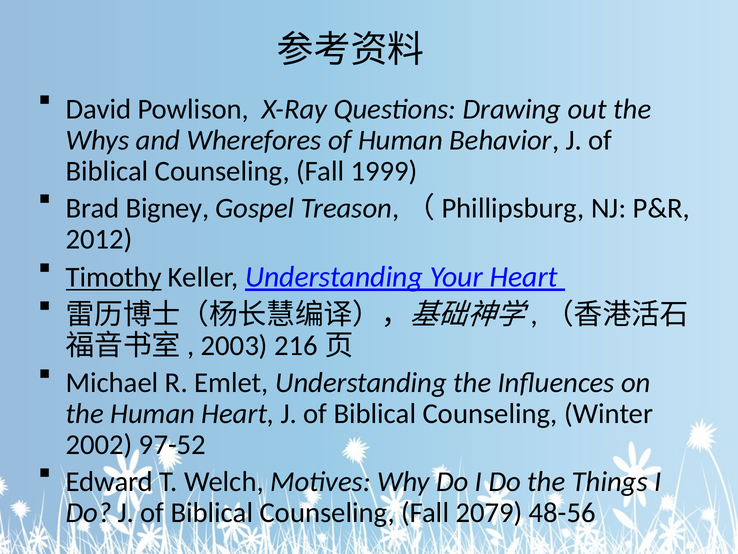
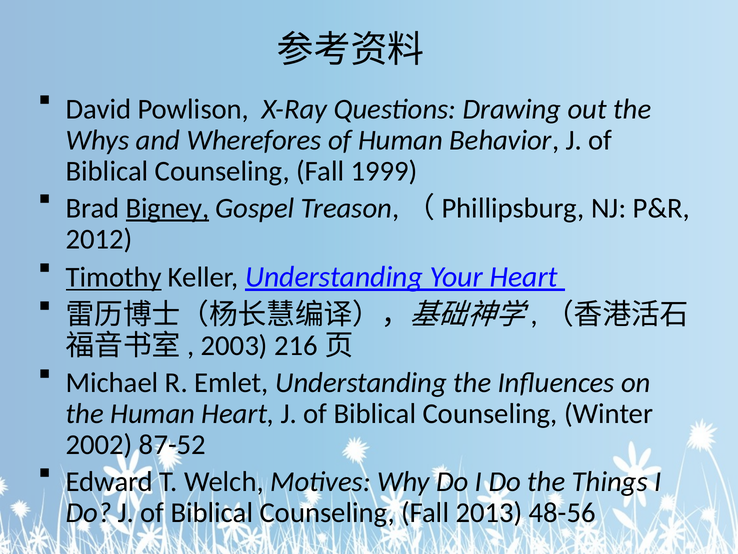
Bigney underline: none -> present
97-52: 97-52 -> 87-52
2079: 2079 -> 2013
